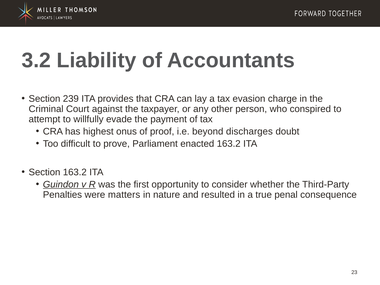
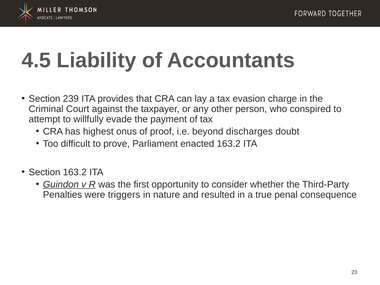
3.2: 3.2 -> 4.5
matters: matters -> triggers
